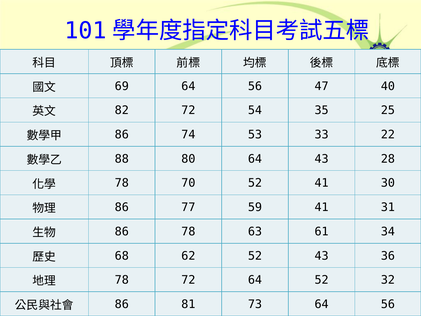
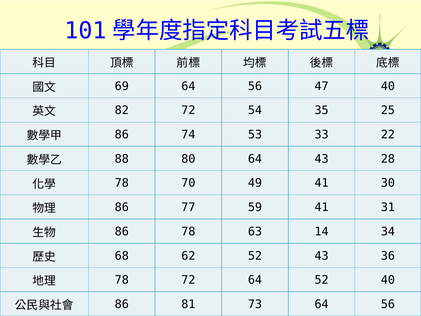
70 52: 52 -> 49
61: 61 -> 14
52 32: 32 -> 40
